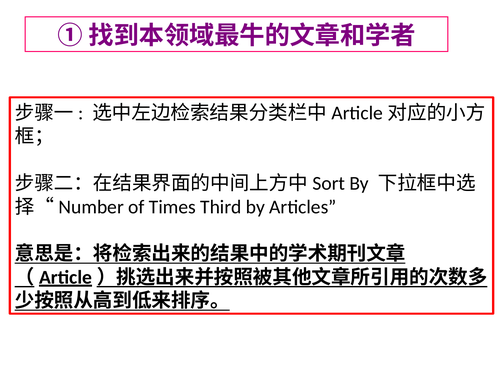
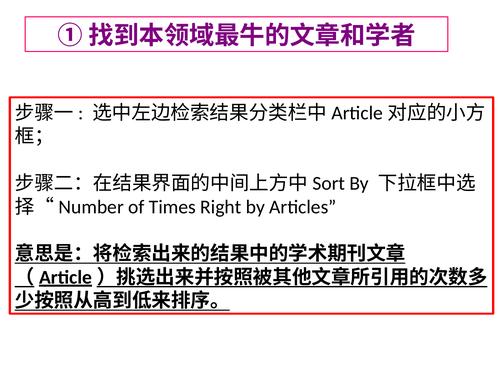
Third: Third -> Right
